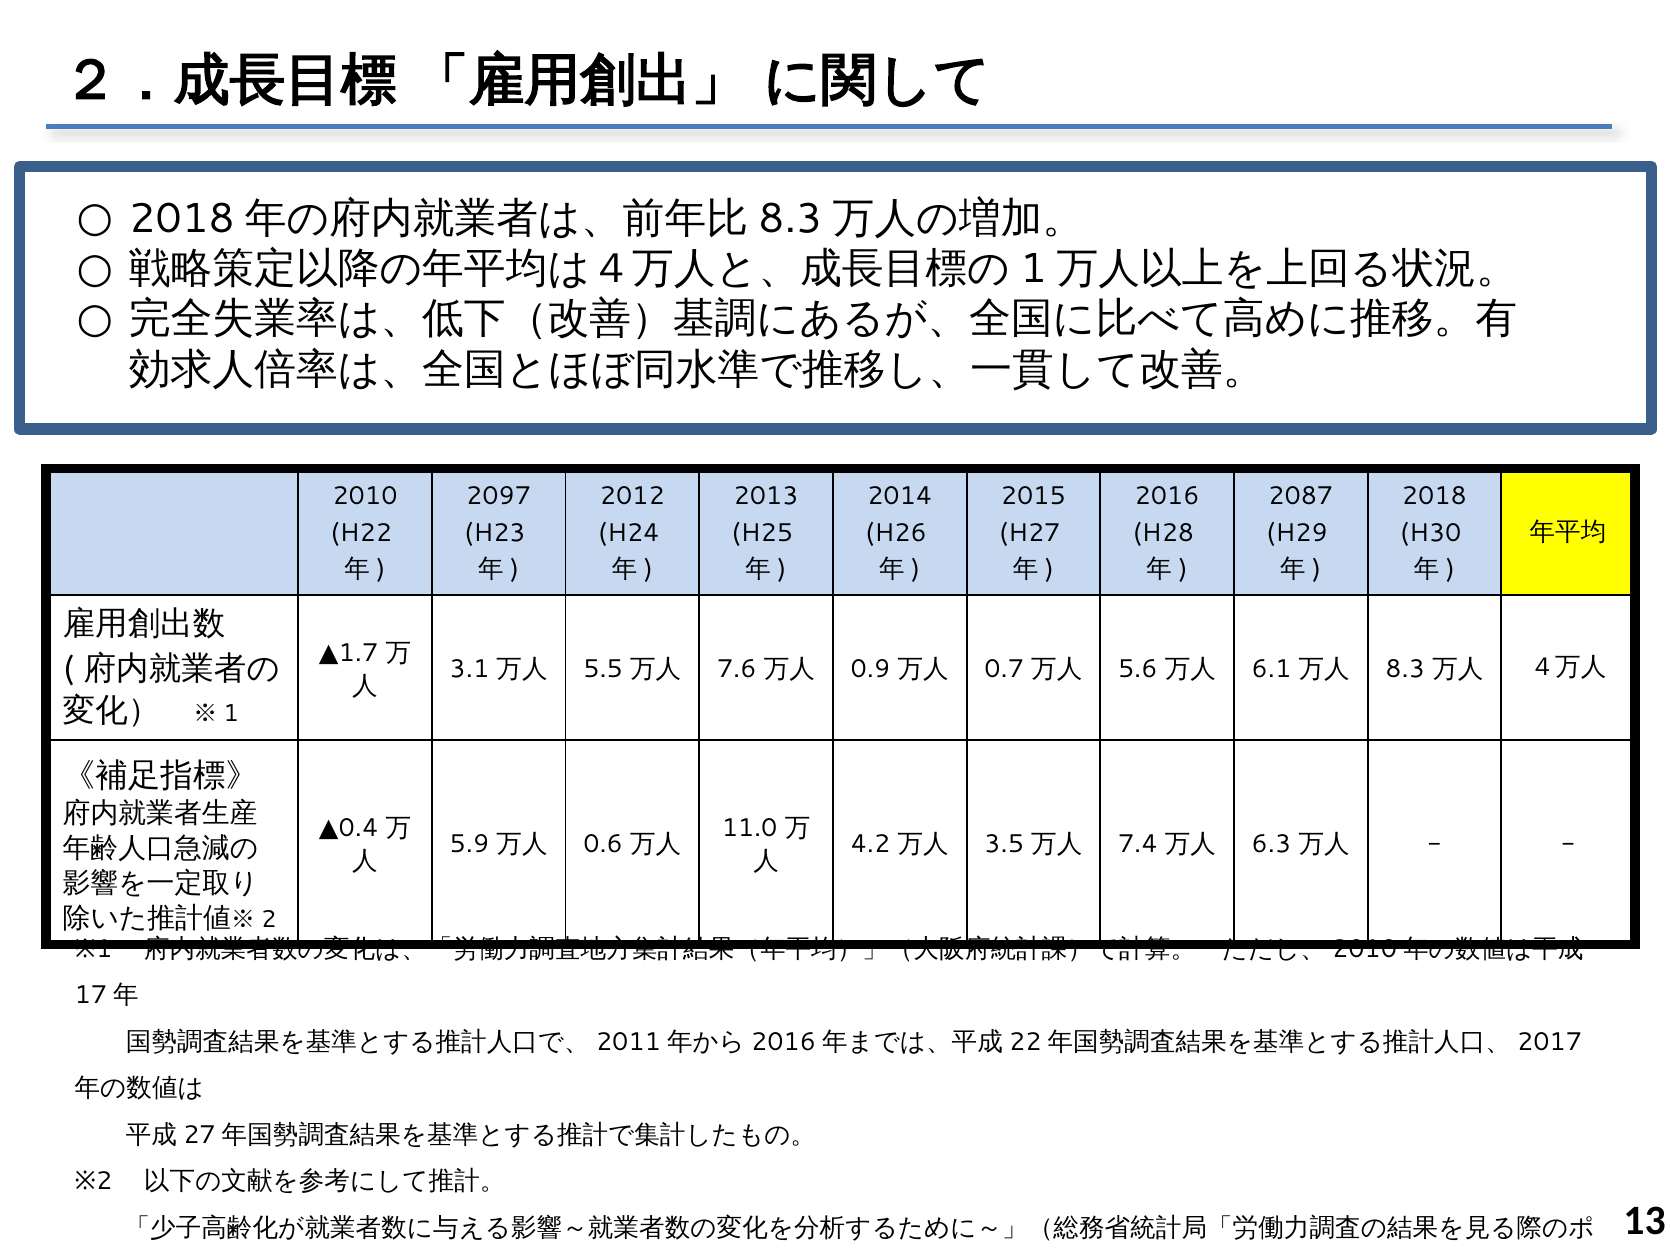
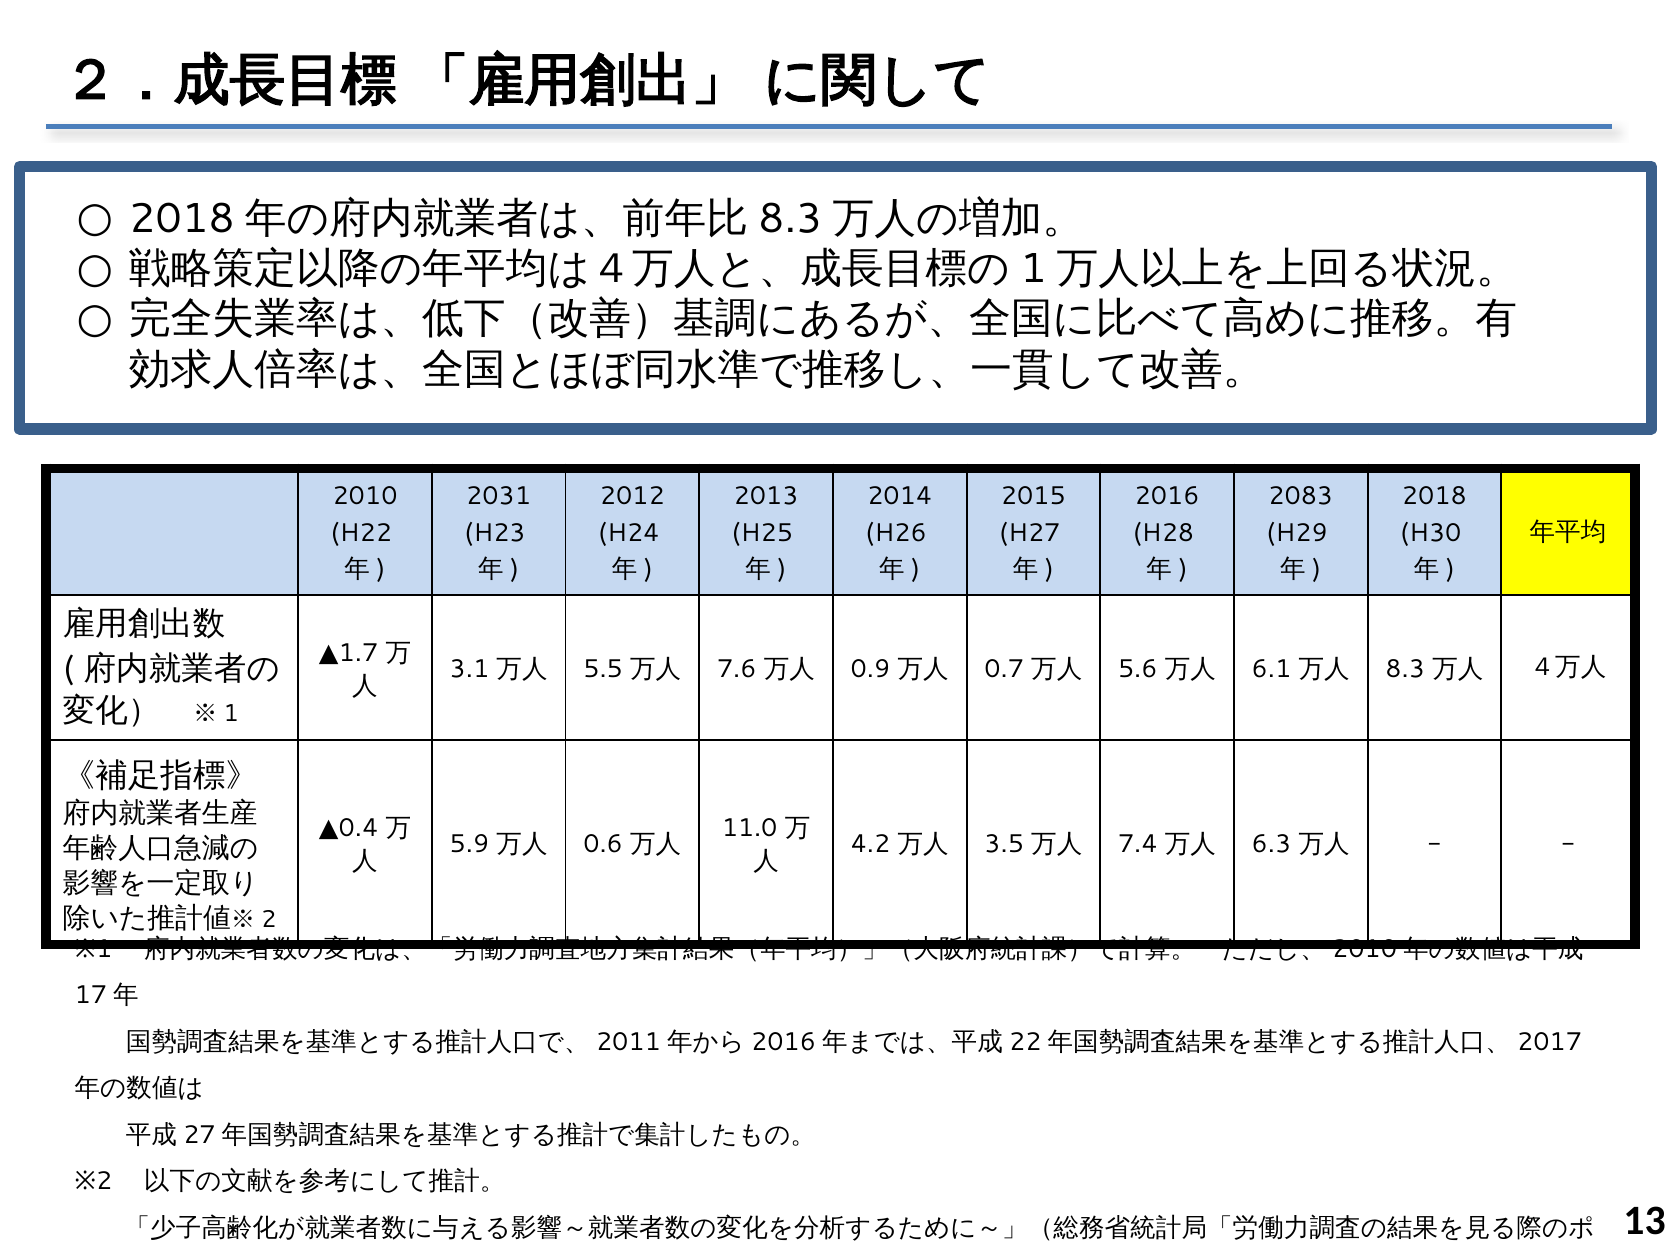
2097: 2097 -> 2031
2087: 2087 -> 2083
